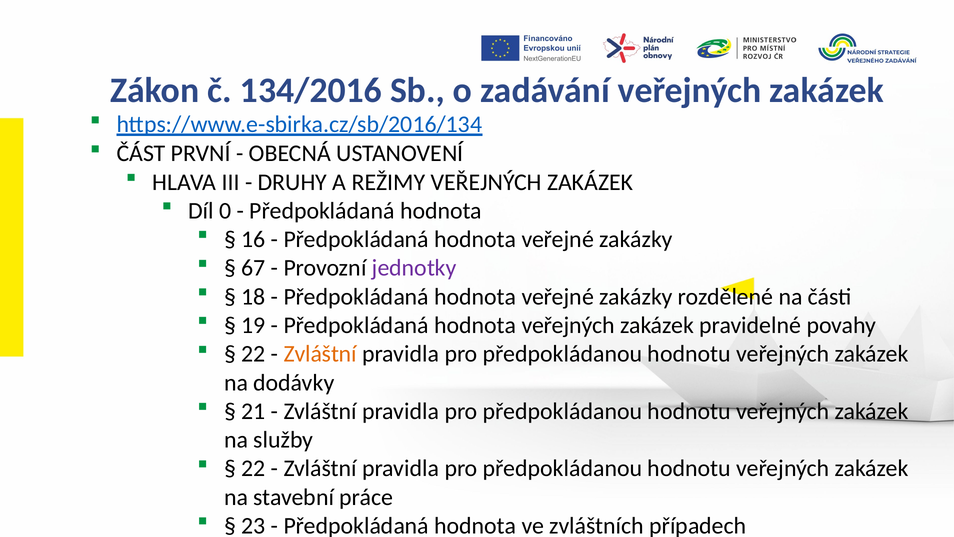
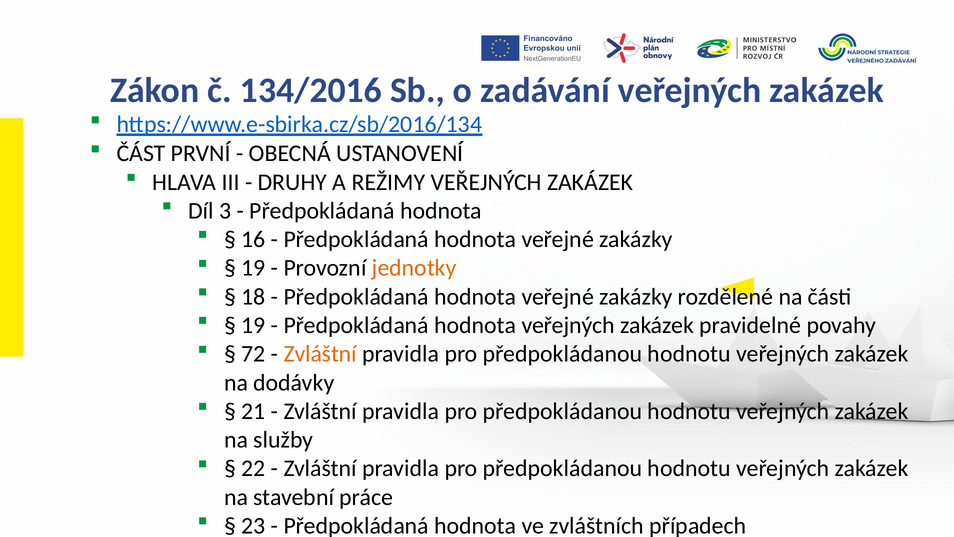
0: 0 -> 3
67 at (253, 268): 67 -> 19
jednotky colour: purple -> orange
22 at (253, 354): 22 -> 72
